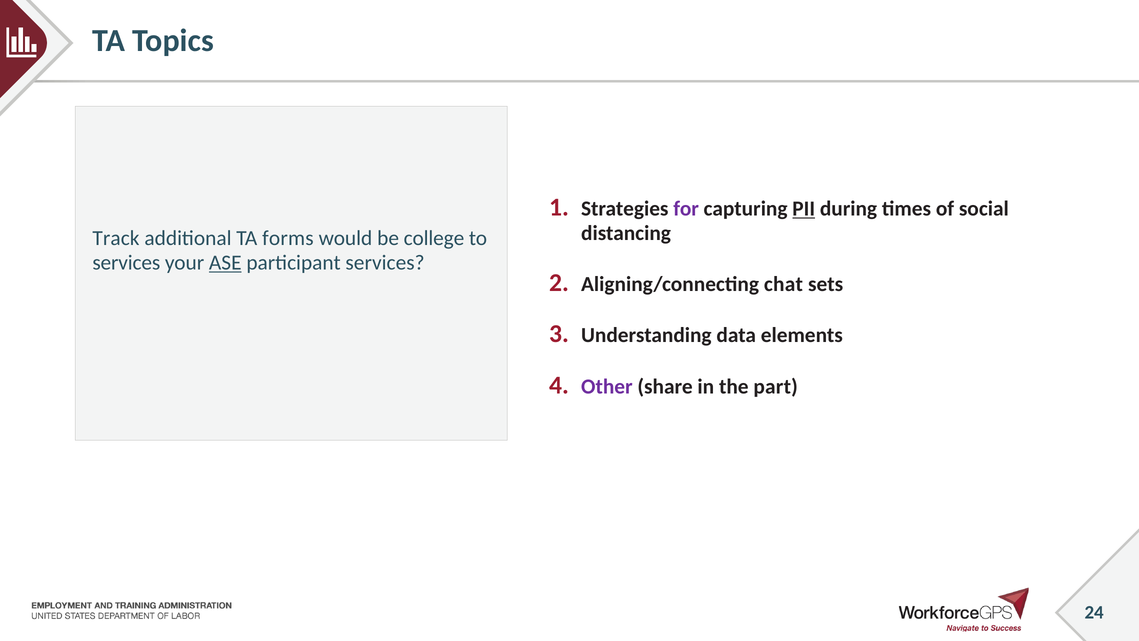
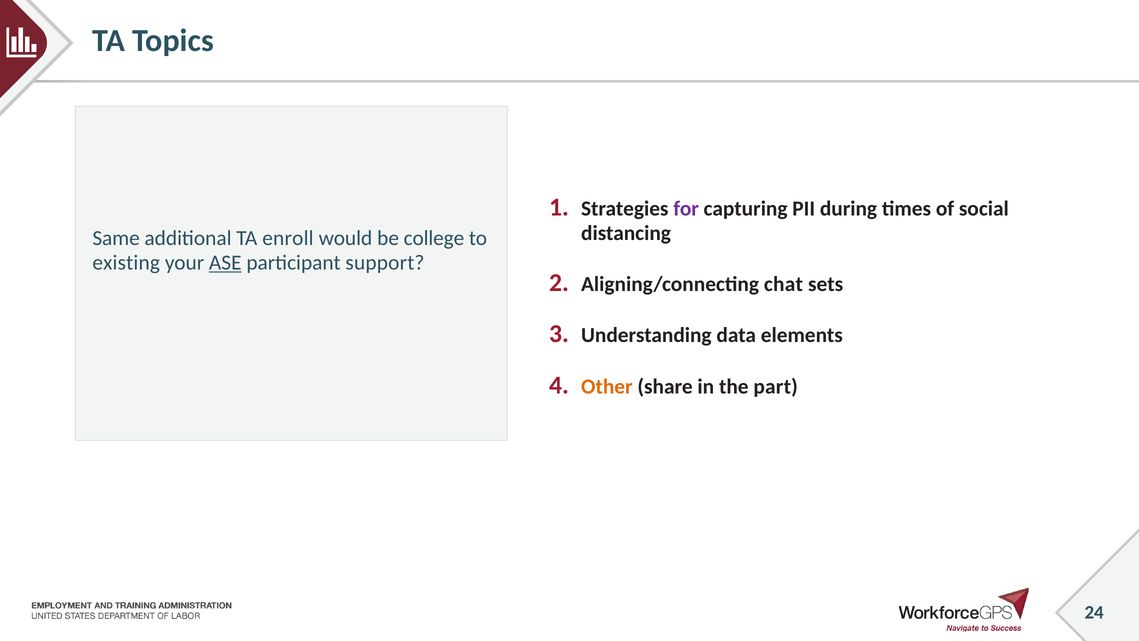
PII underline: present -> none
Track: Track -> Same
forms: forms -> enroll
services at (126, 263): services -> existing
participant services: services -> support
Other colour: purple -> orange
